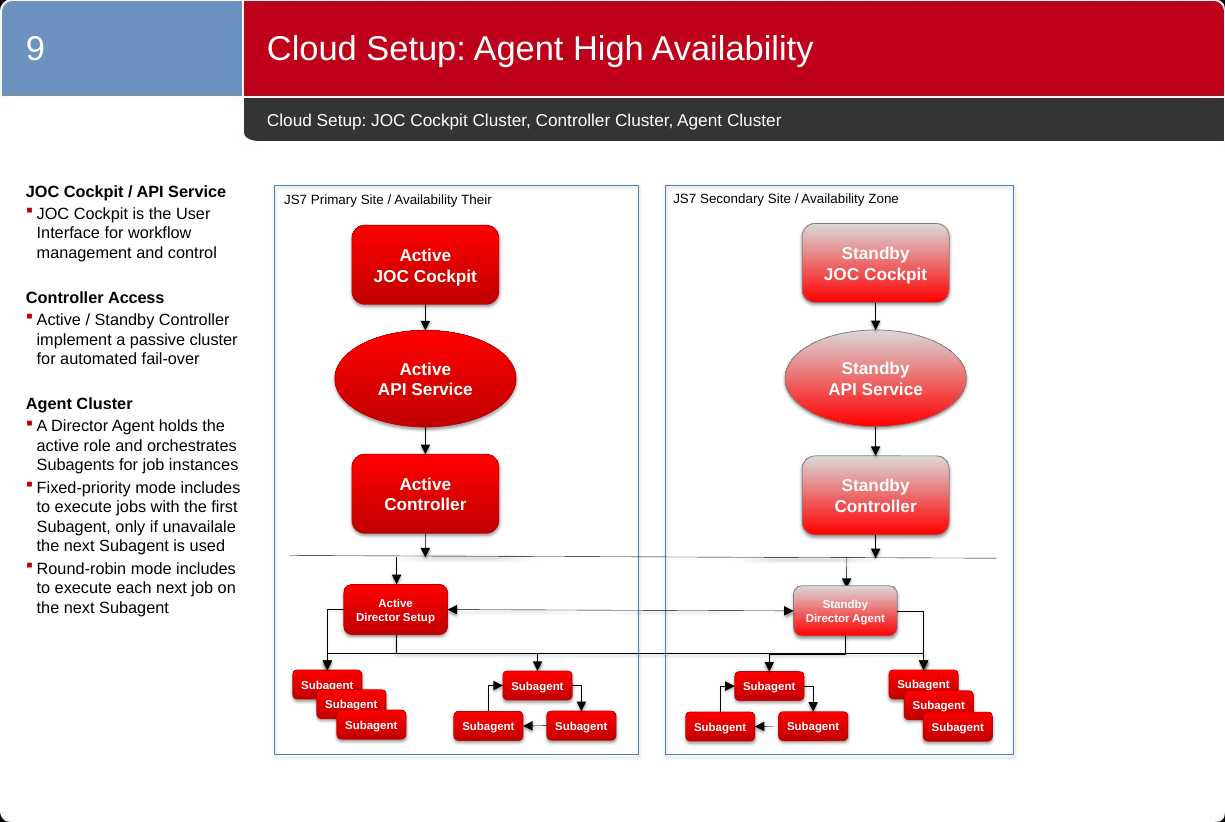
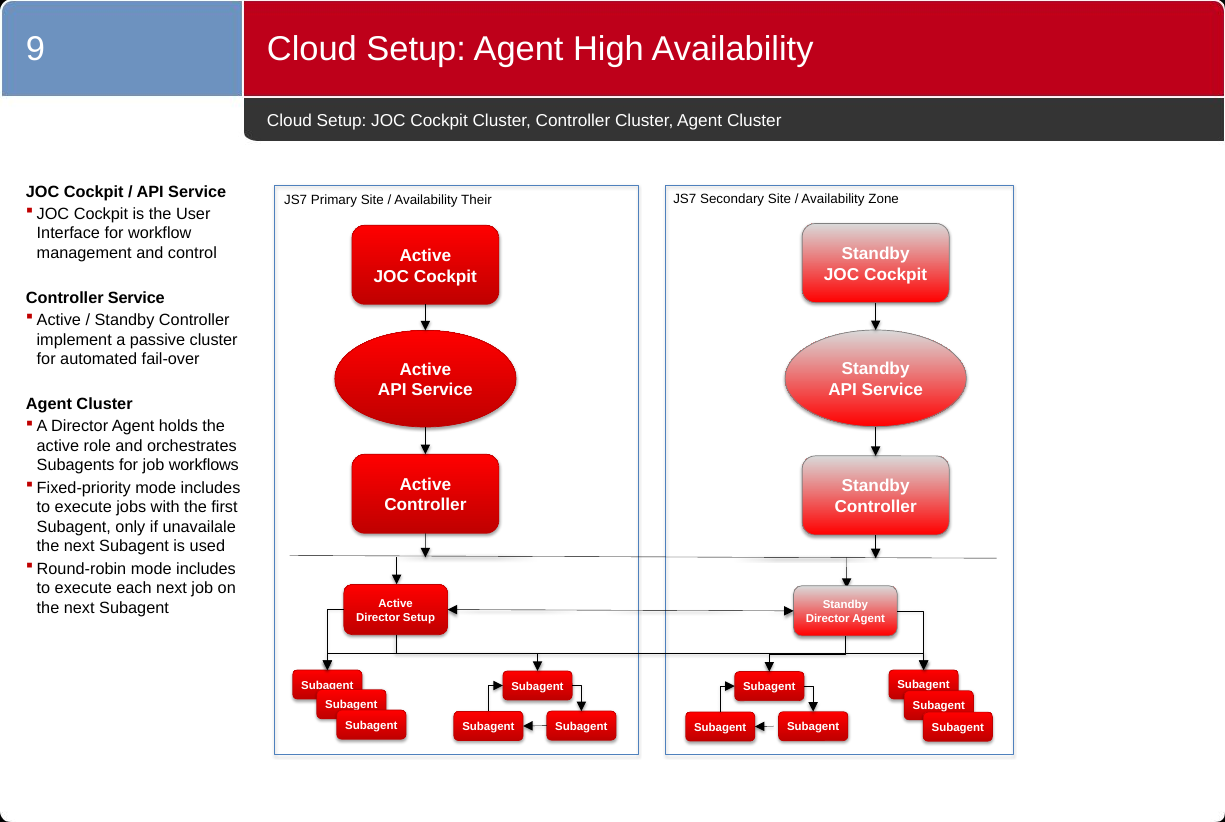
Controller Access: Access -> Service
instances: instances -> workflows
